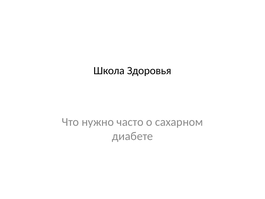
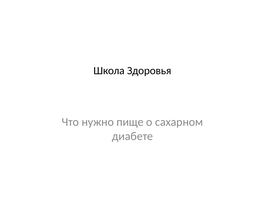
часто: часто -> пище
